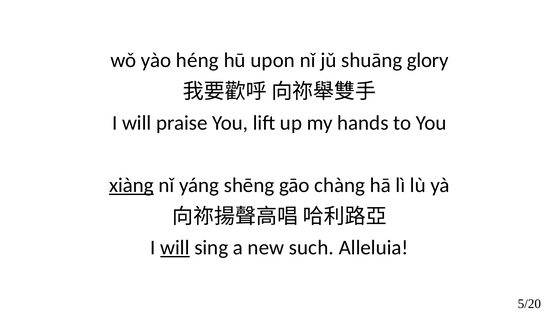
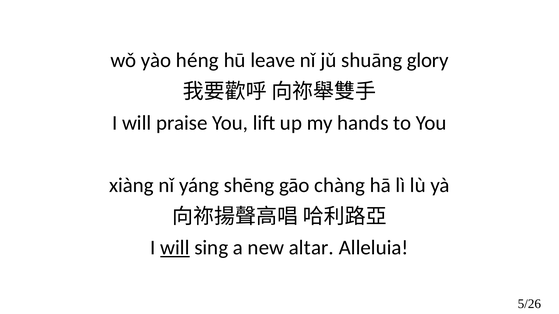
upon: upon -> leave
xiàng underline: present -> none
such: such -> altar
5/20: 5/20 -> 5/26
